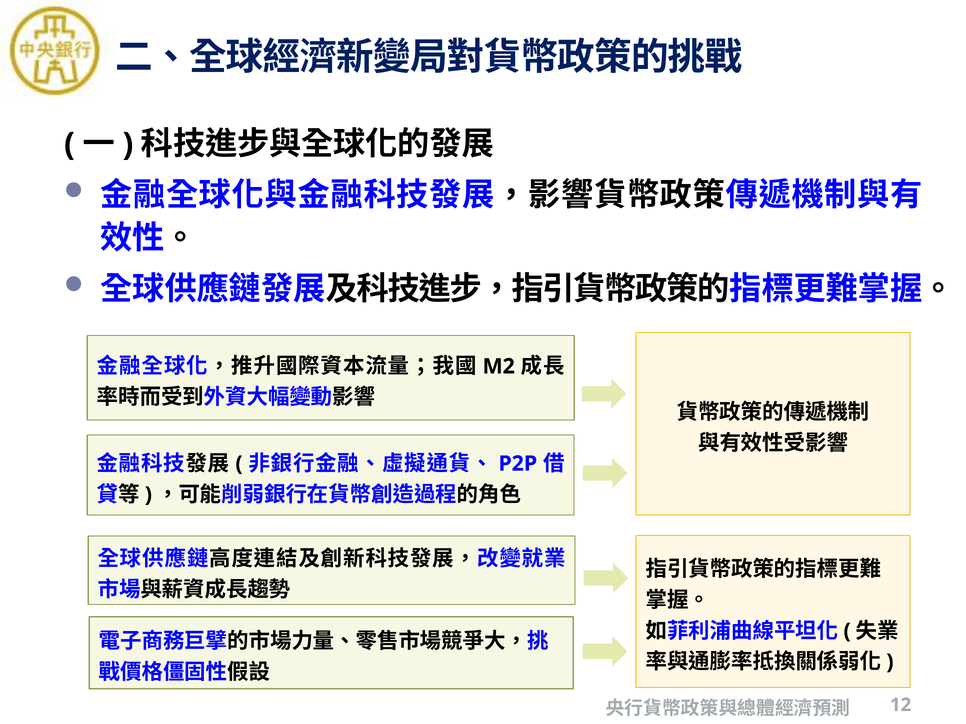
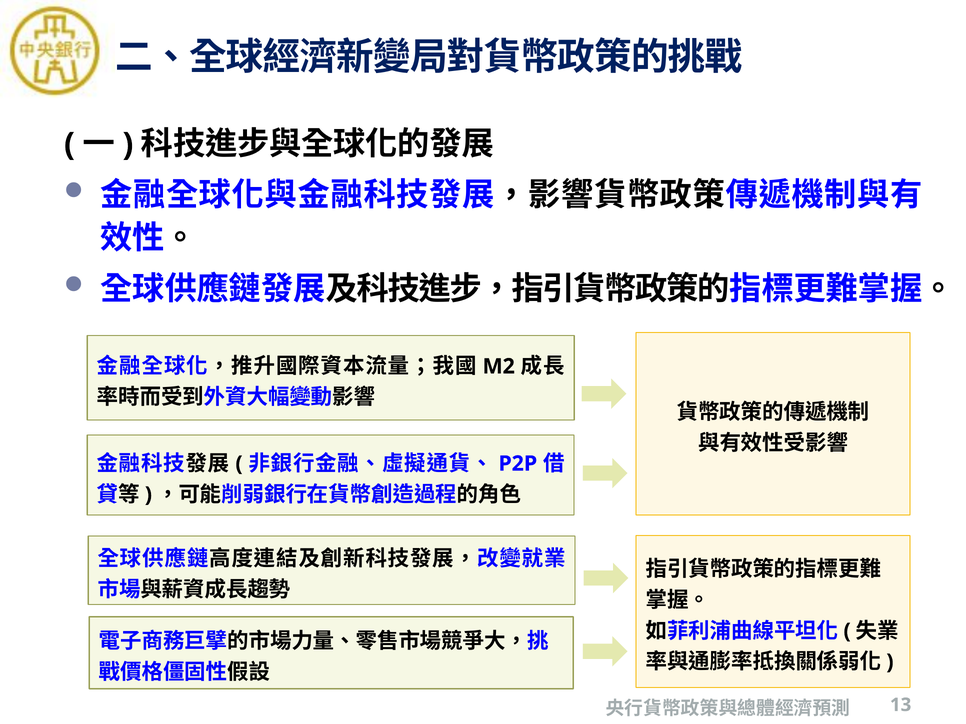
12: 12 -> 13
